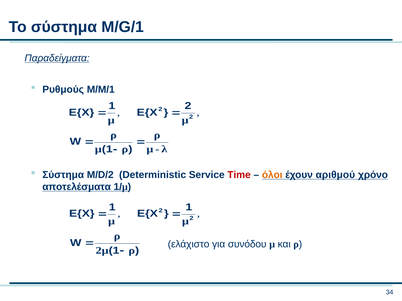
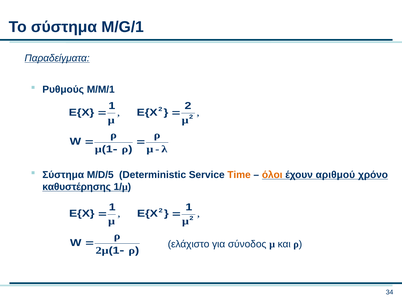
M/D/2: M/D/2 -> M/D/5
Time colour: red -> orange
αποτελέσματα: αποτελέσματα -> καθυστέρησης
συνόδου: συνόδου -> σύνοδος
